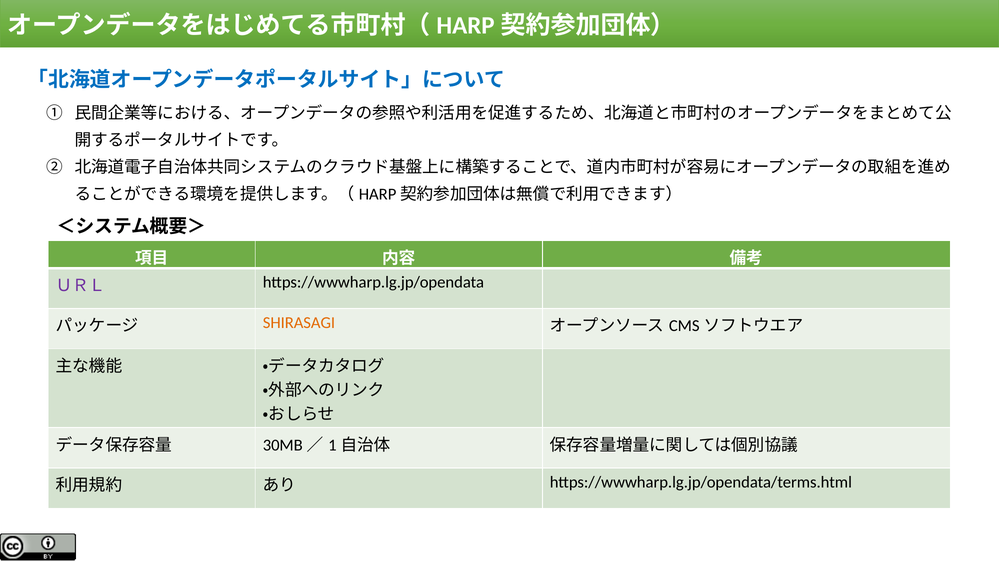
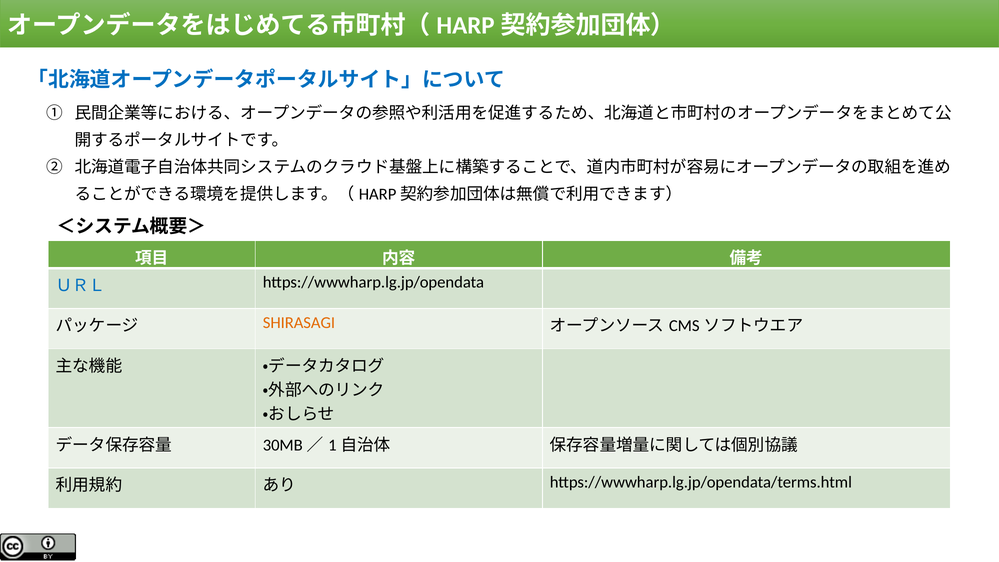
ＵＲＬ colour: purple -> blue
